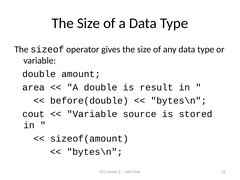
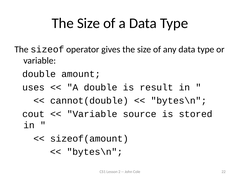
area: area -> uses
before(double: before(double -> cannot(double
